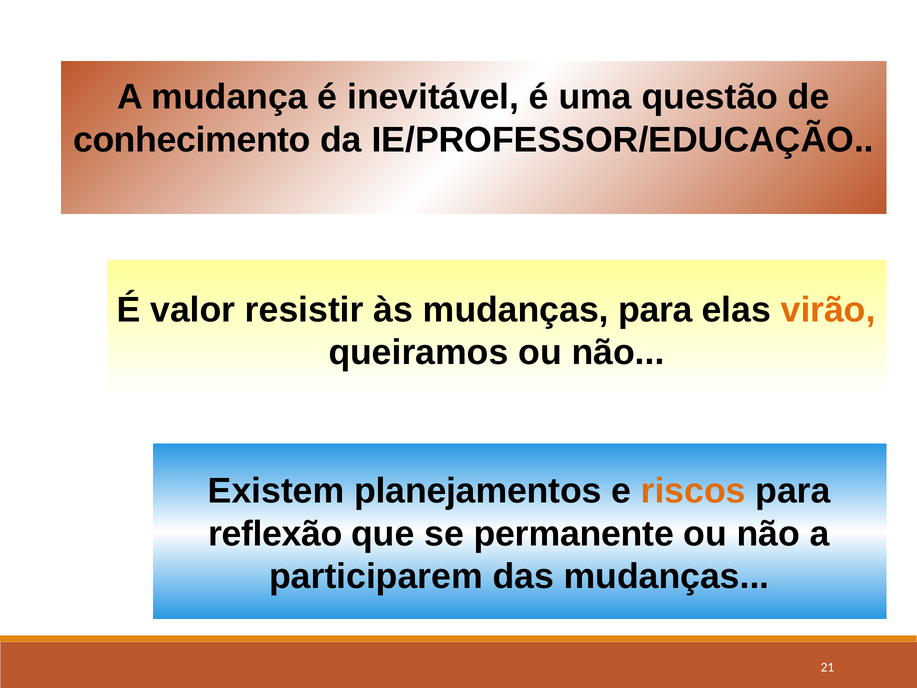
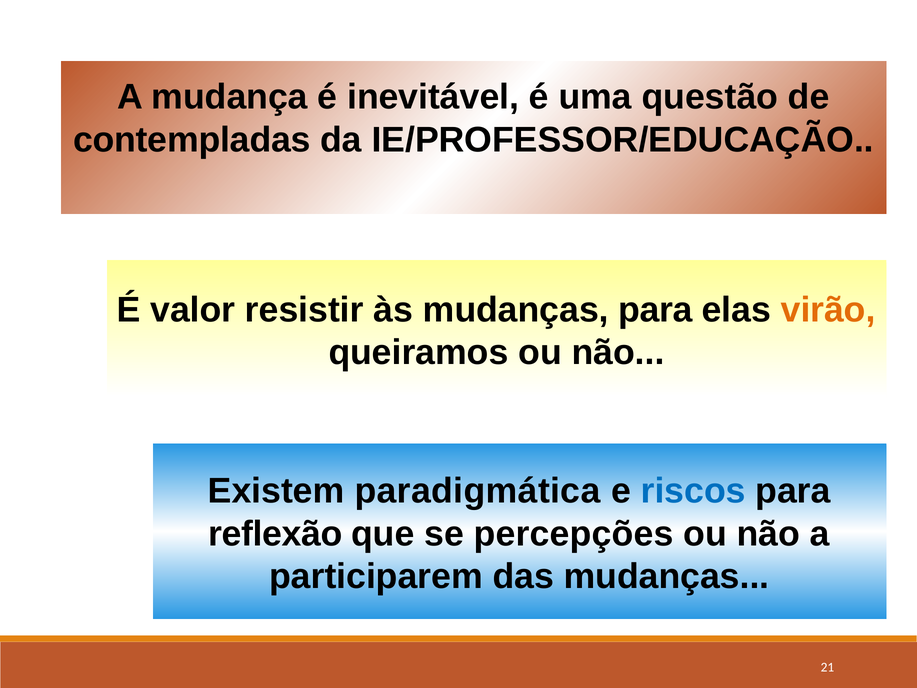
conhecimento: conhecimento -> contempladas
planejamentos: planejamentos -> paradigmática
riscos colour: orange -> blue
permanente: permanente -> percepções
